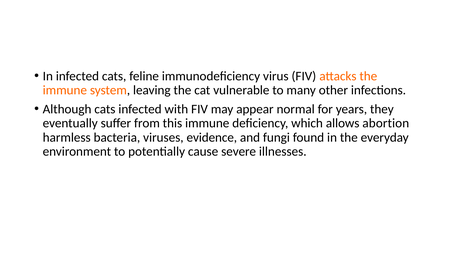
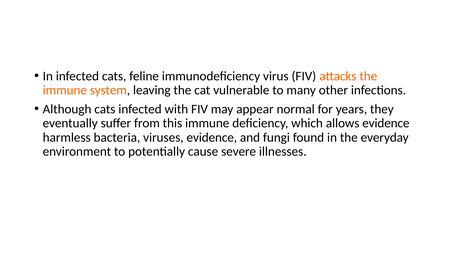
allows abortion: abortion -> evidence
